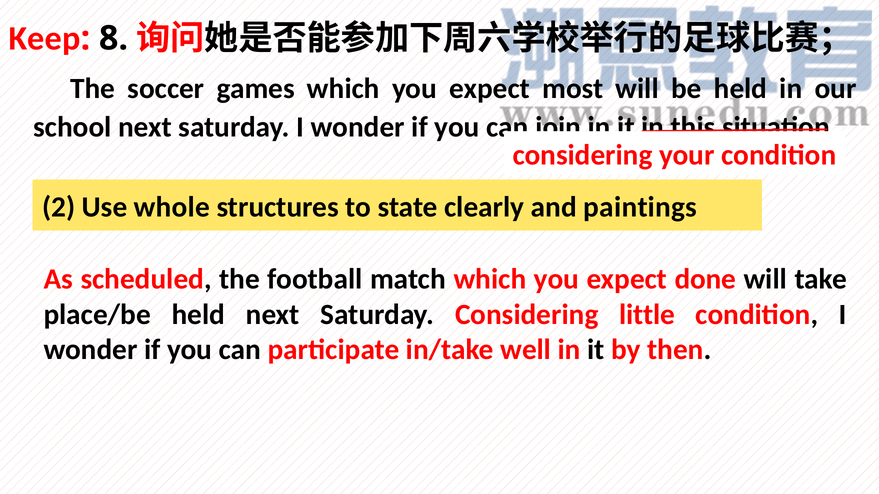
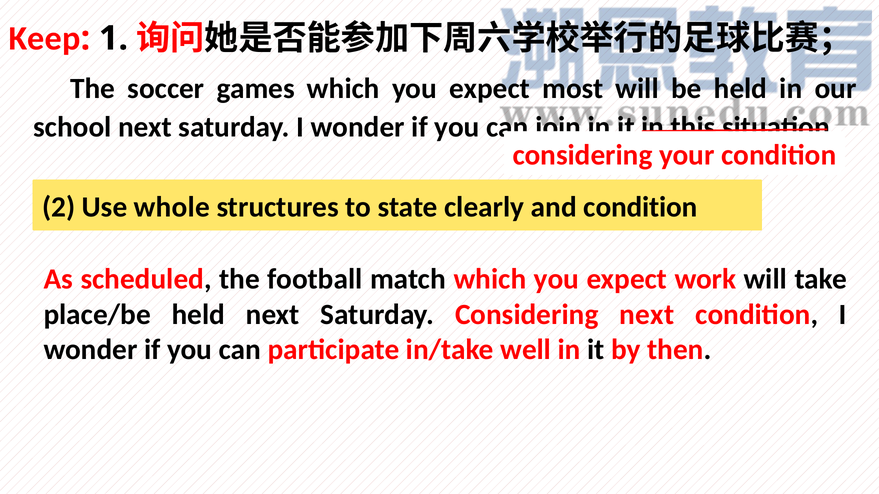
8: 8 -> 1
and paintings: paintings -> condition
done: done -> work
Considering little: little -> next
